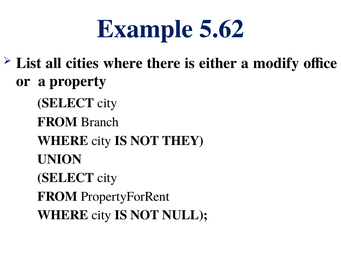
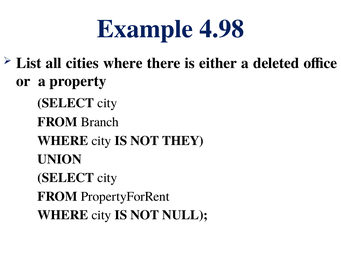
5.62: 5.62 -> 4.98
modify: modify -> deleted
